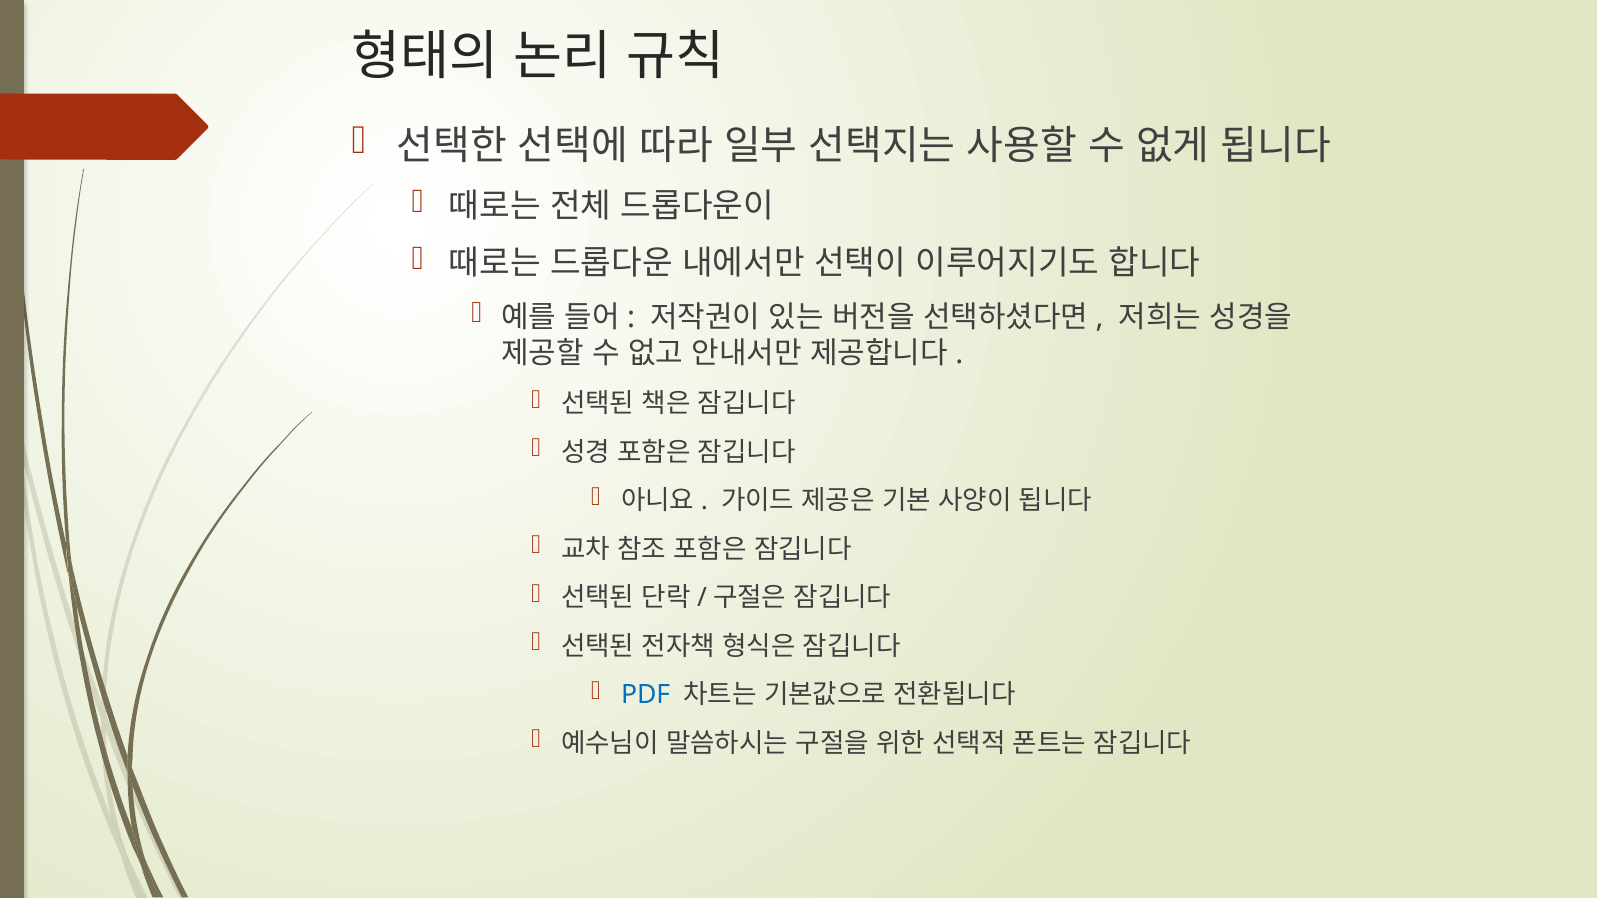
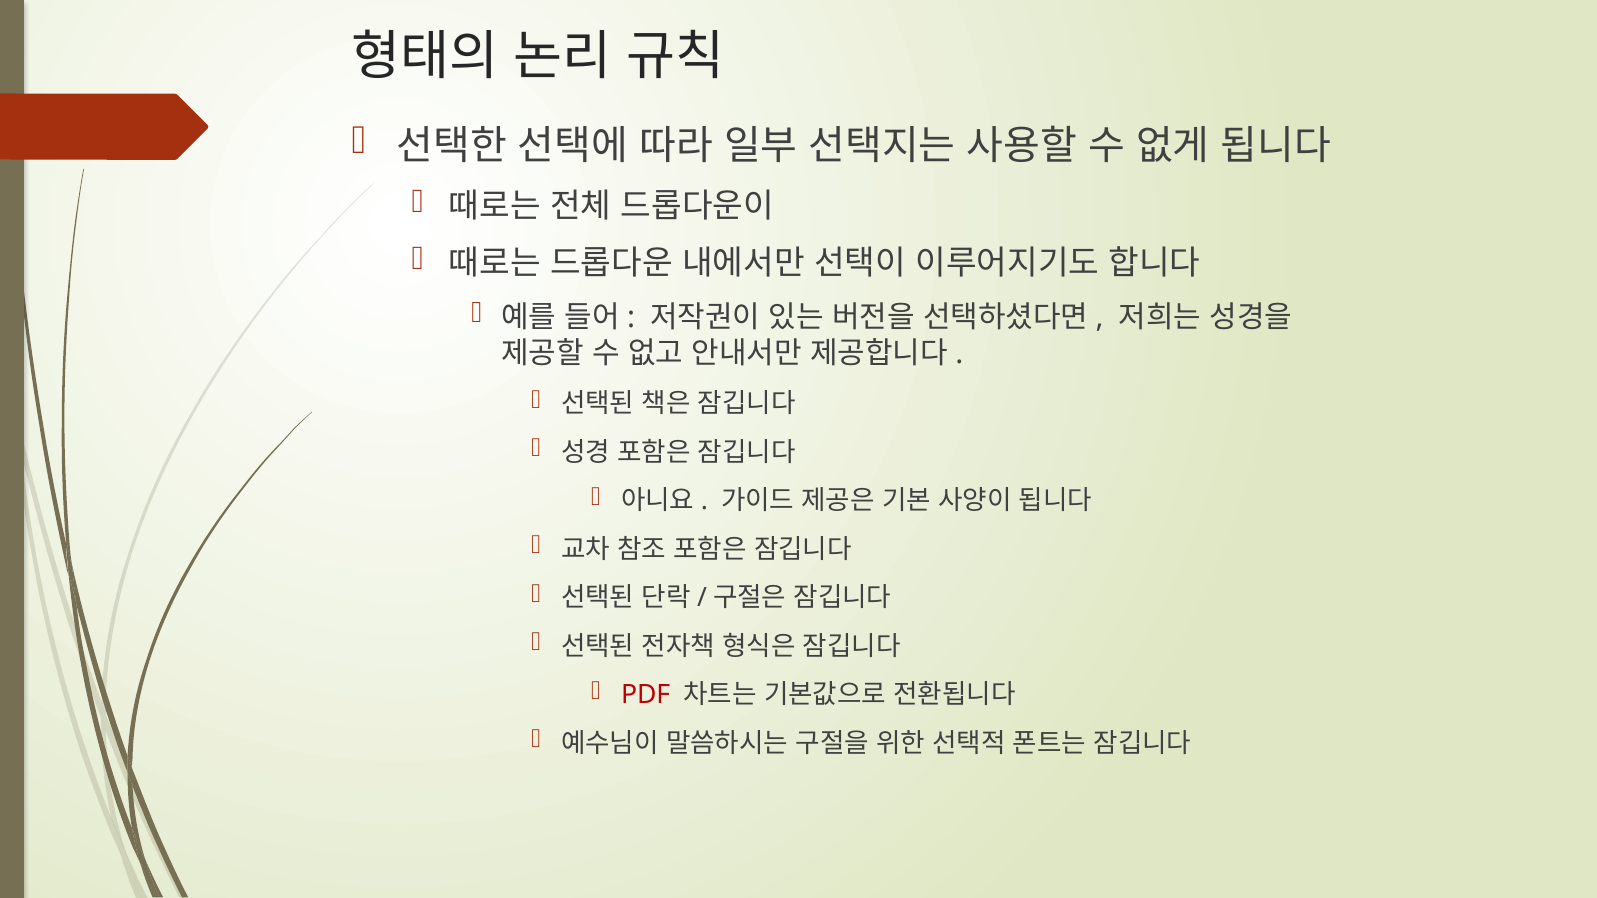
PDF colour: blue -> red
